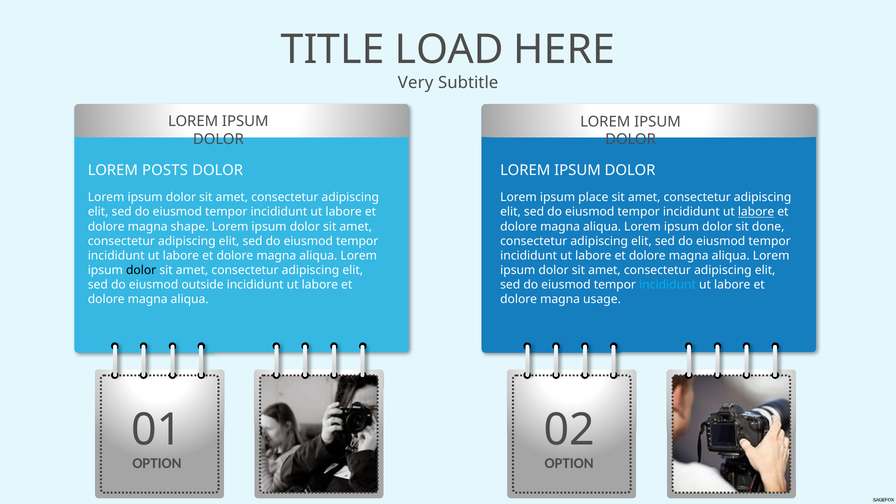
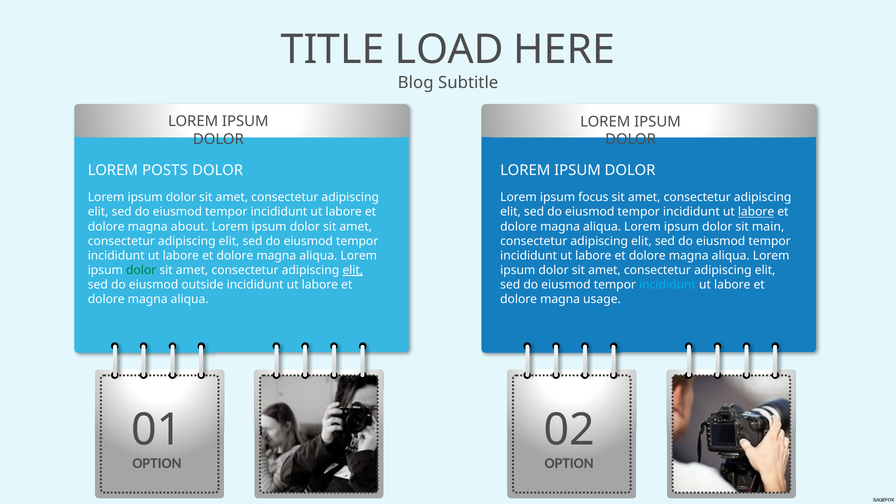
Very: Very -> Blog
place: place -> focus
shape: shape -> about
done: done -> main
dolor at (141, 270) colour: black -> green
elit at (353, 270) underline: none -> present
